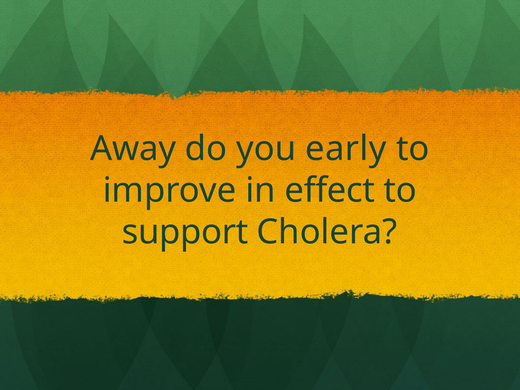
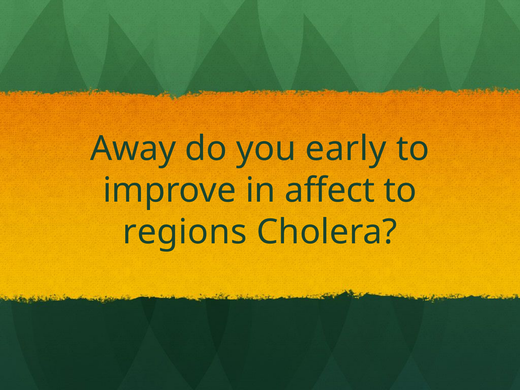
effect: effect -> affect
support: support -> regions
